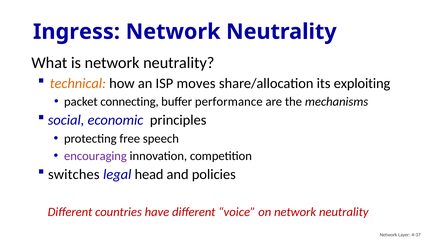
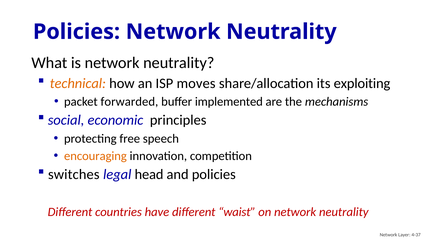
Ingress at (76, 32): Ingress -> Policies
connecting: connecting -> forwarded
performance: performance -> implemented
encouraging colour: purple -> orange
voice: voice -> waist
